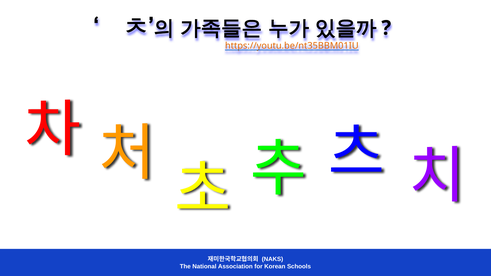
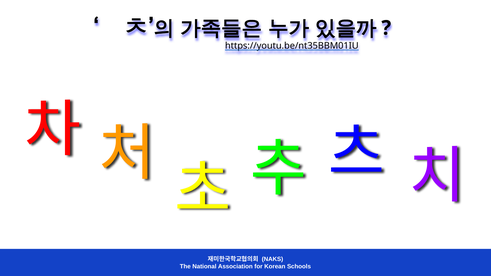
https://youtu.be/nt35BBM01IU colour: orange -> black
